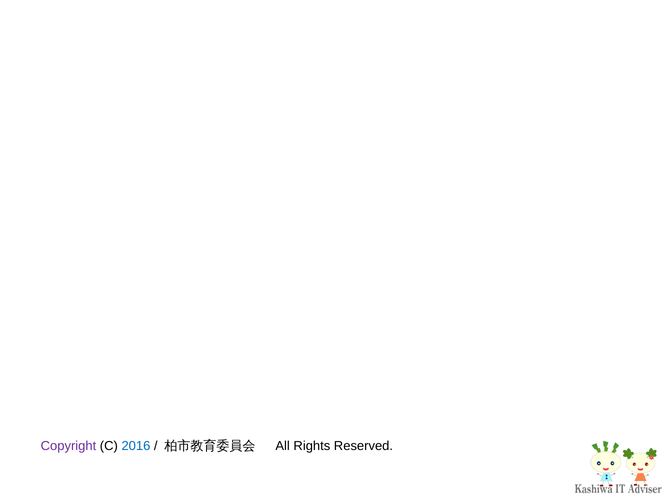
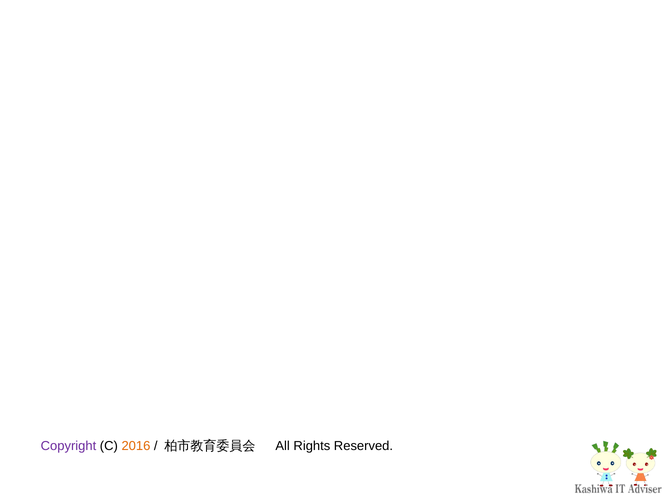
2016 colour: blue -> orange
